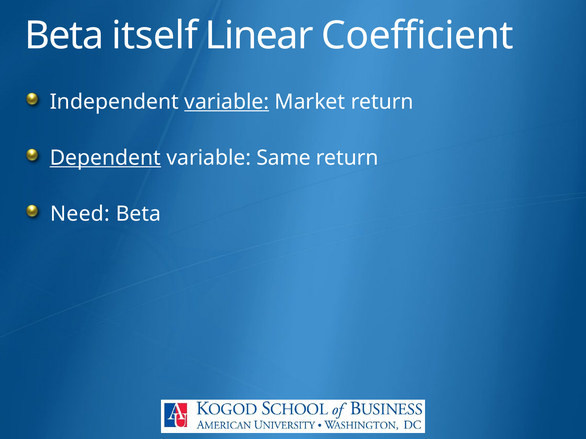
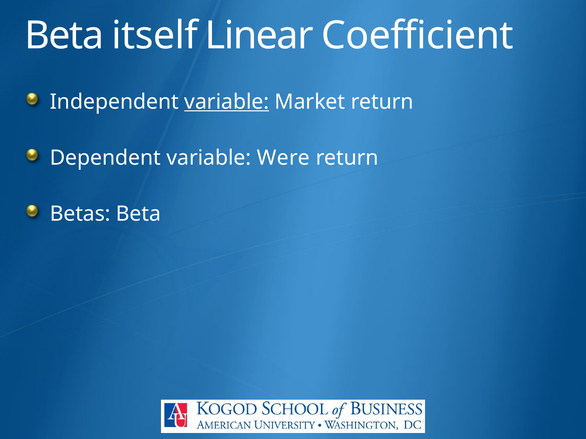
Dependent underline: present -> none
Same: Same -> Were
Need: Need -> Betas
